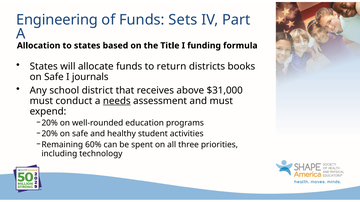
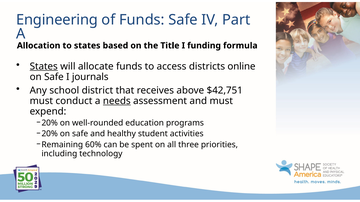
Funds Sets: Sets -> Safe
States at (44, 66) underline: none -> present
return: return -> access
books: books -> online
$31,000: $31,000 -> $42,751
